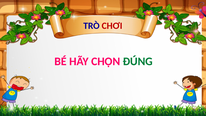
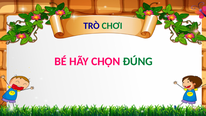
CHƠI colour: red -> green
